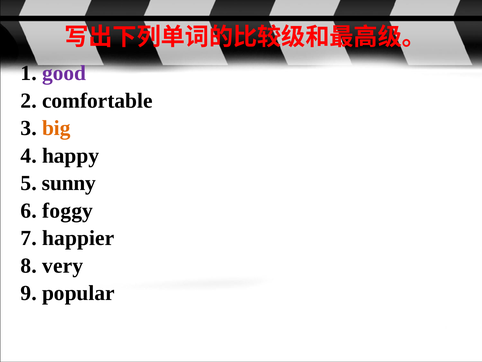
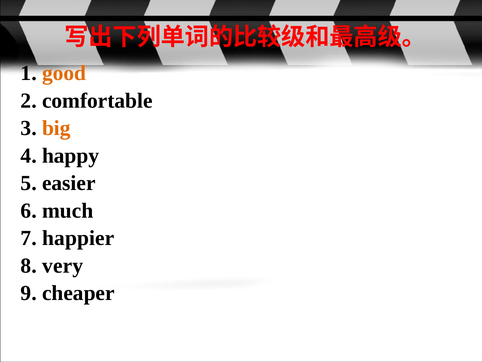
good colour: purple -> orange
sunny: sunny -> easier
foggy: foggy -> much
popular: popular -> cheaper
